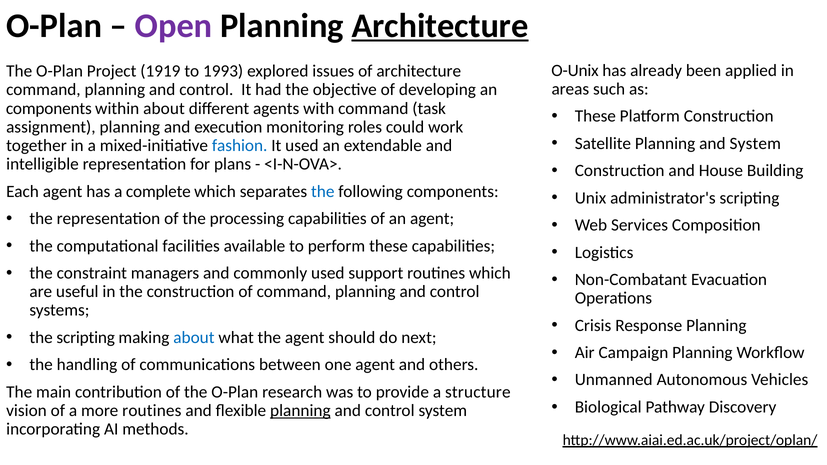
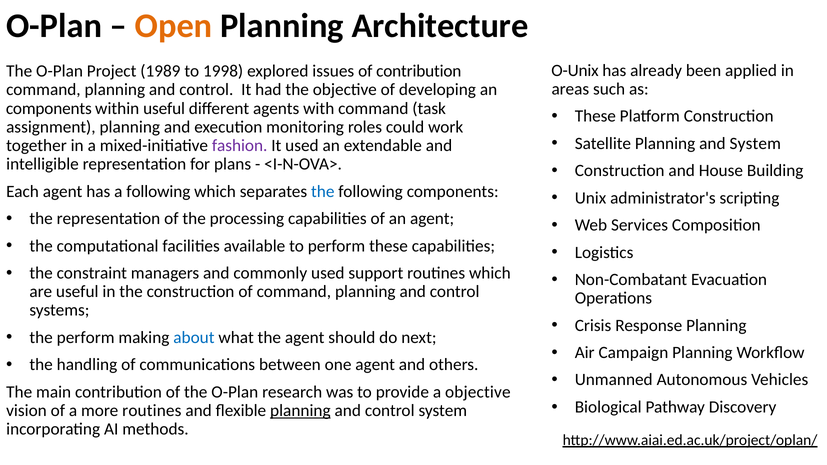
Open colour: purple -> orange
Architecture at (440, 26) underline: present -> none
1919: 1919 -> 1989
1993: 1993 -> 1998
of architecture: architecture -> contribution
within about: about -> useful
fashion colour: blue -> purple
a complete: complete -> following
the scripting: scripting -> perform
a structure: structure -> objective
